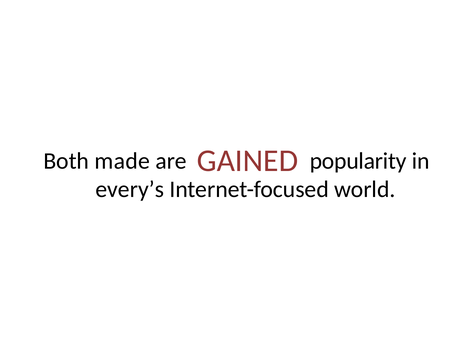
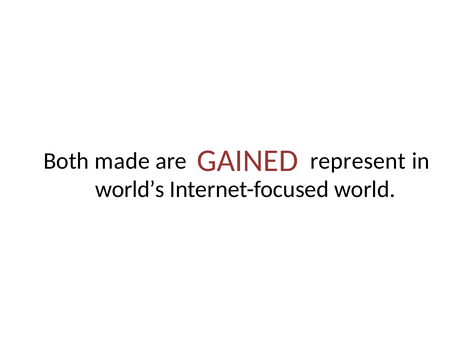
popularity: popularity -> represent
every’s: every’s -> world’s
